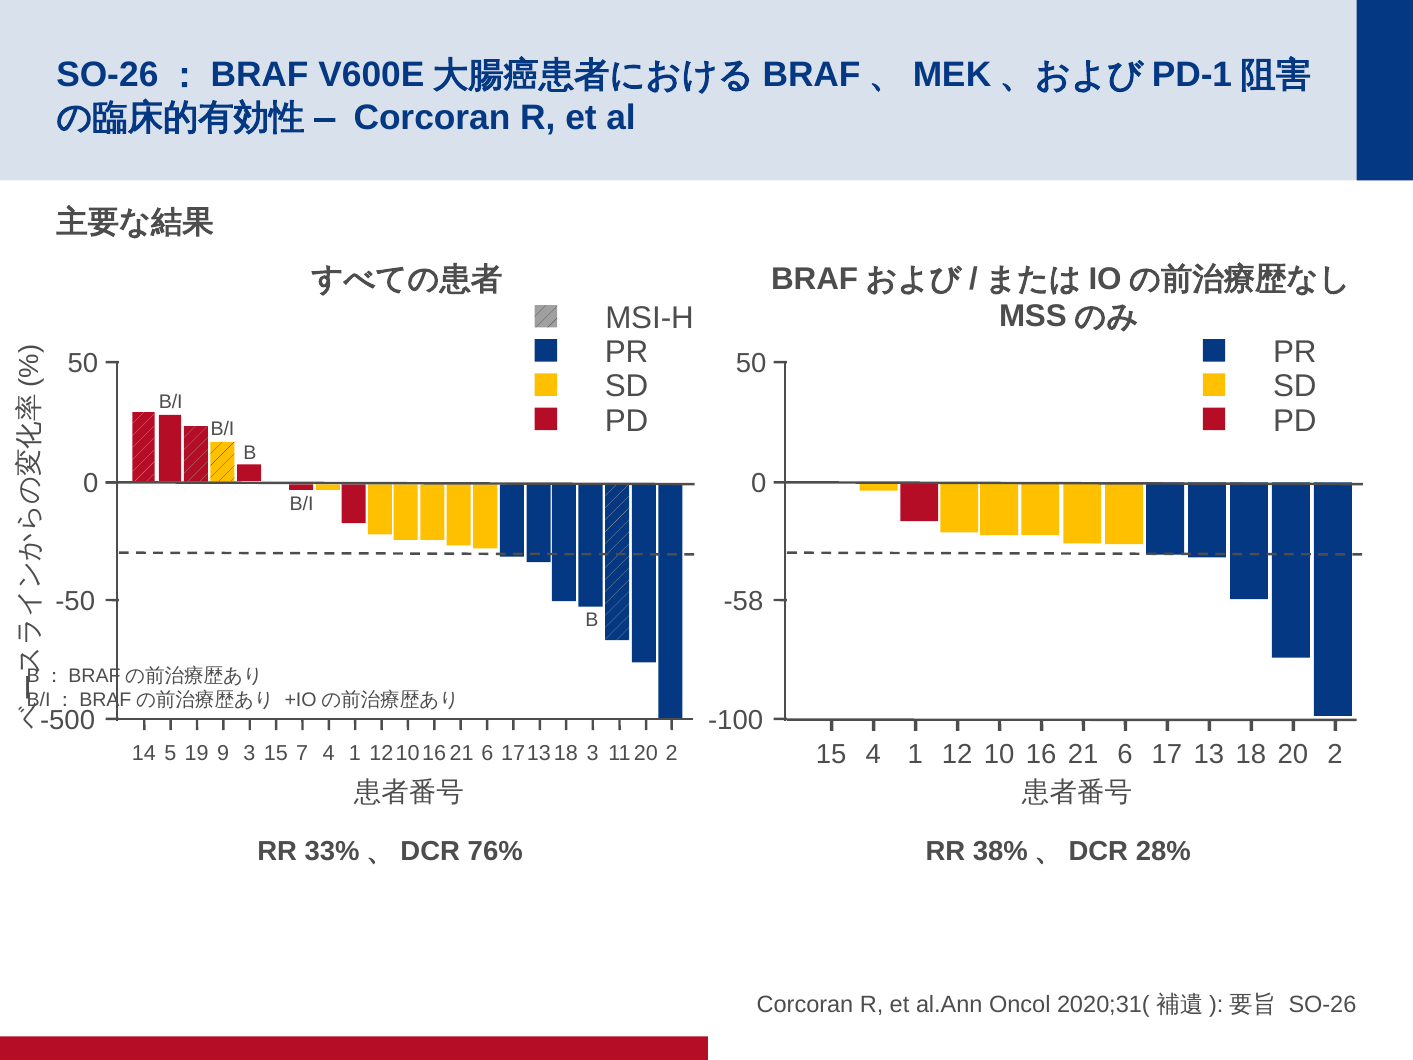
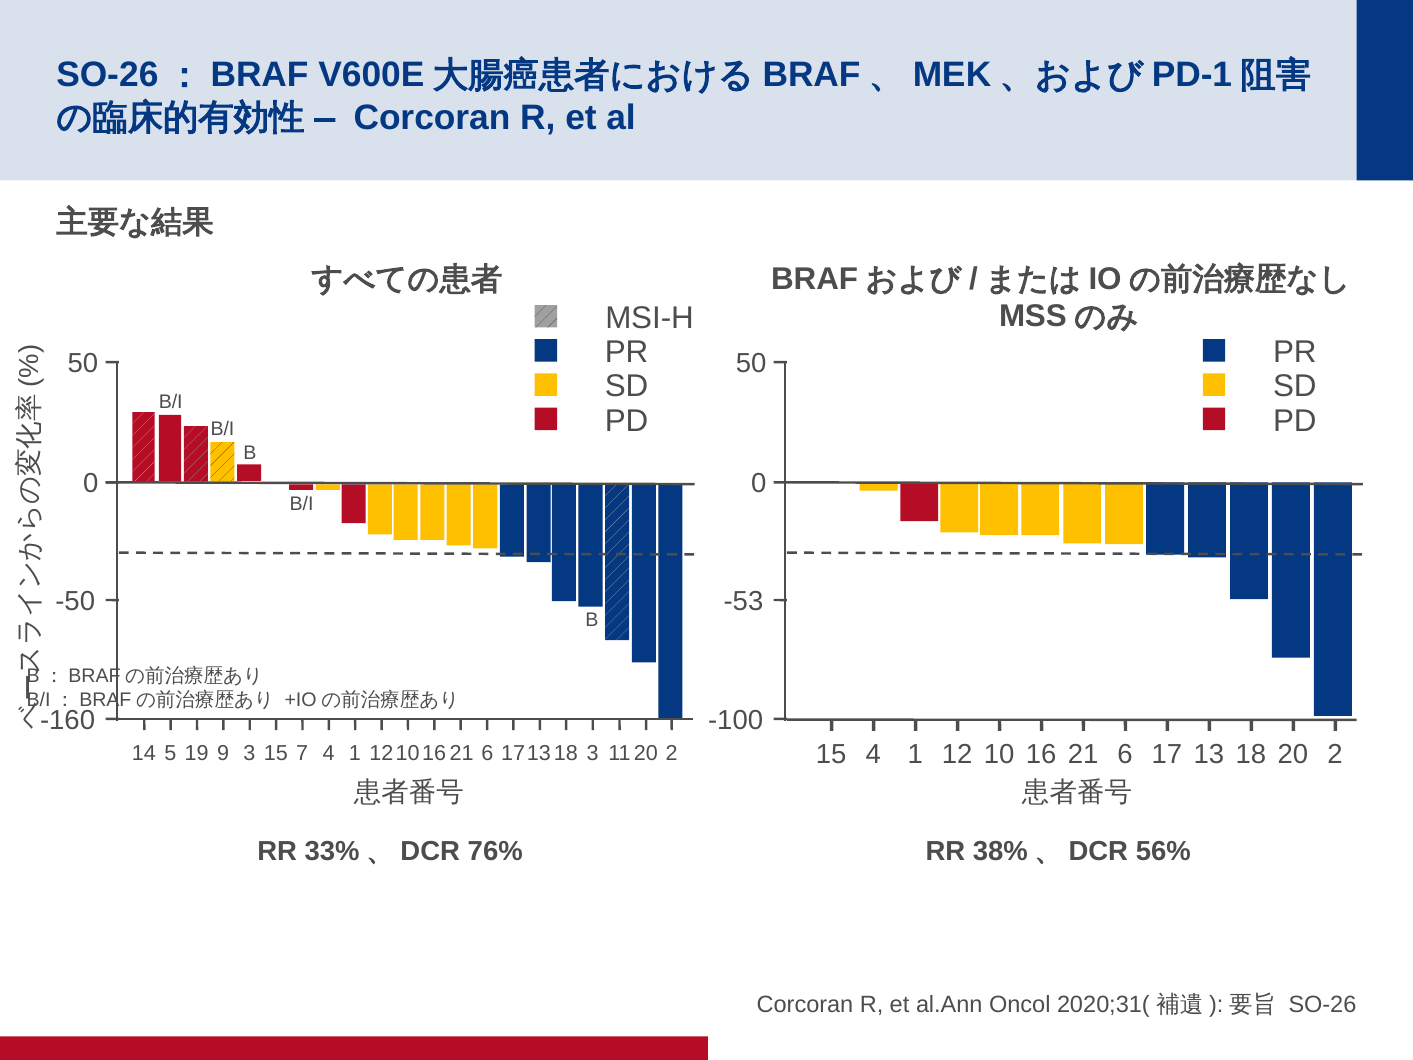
-58: -58 -> -53
-500: -500 -> -160
28%: 28% -> 56%
